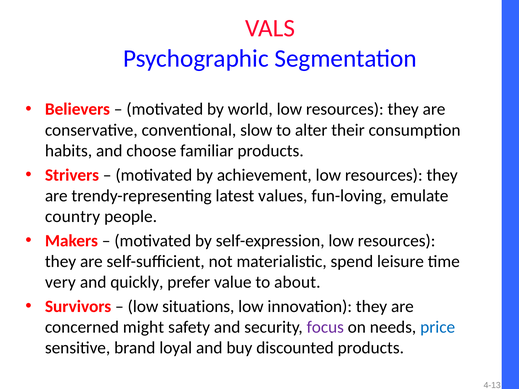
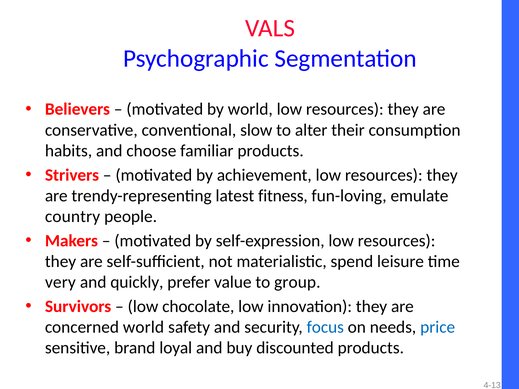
values: values -> fitness
about: about -> group
situations: situations -> chocolate
concerned might: might -> world
focus colour: purple -> blue
